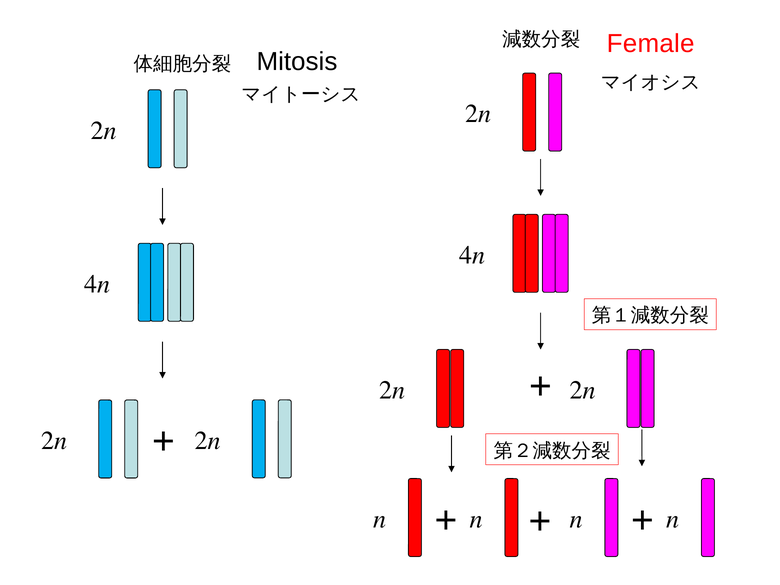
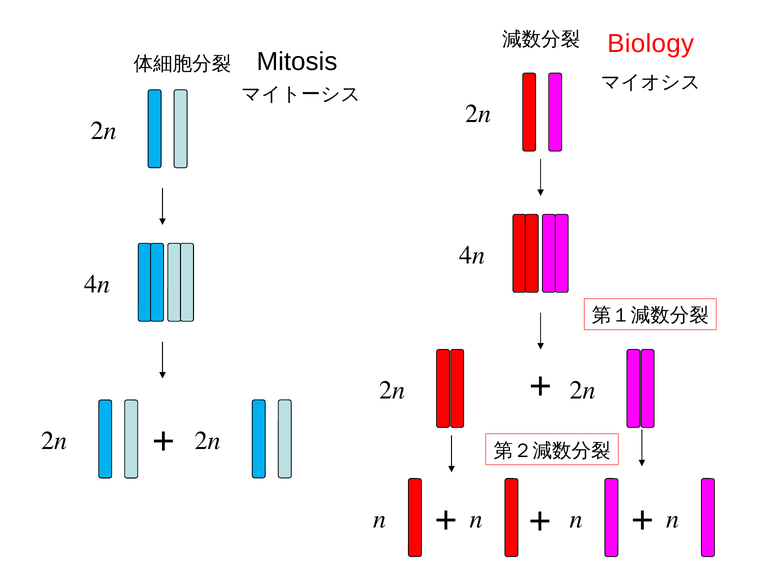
Female: Female -> Biology
